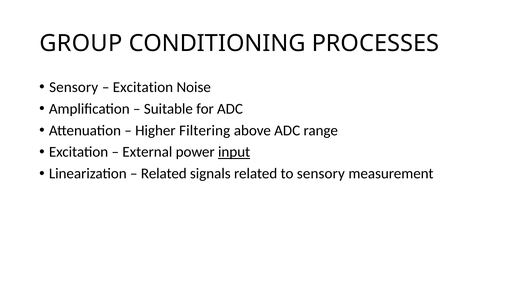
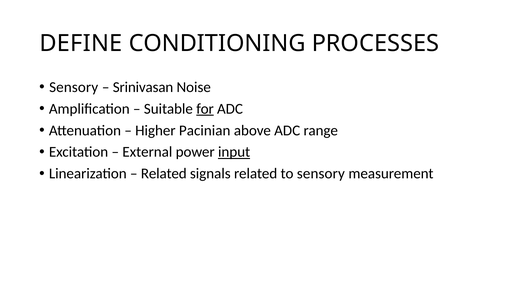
GROUP: GROUP -> DEFINE
Excitation at (143, 87): Excitation -> Srinivasan
for underline: none -> present
Filtering: Filtering -> Pacinian
